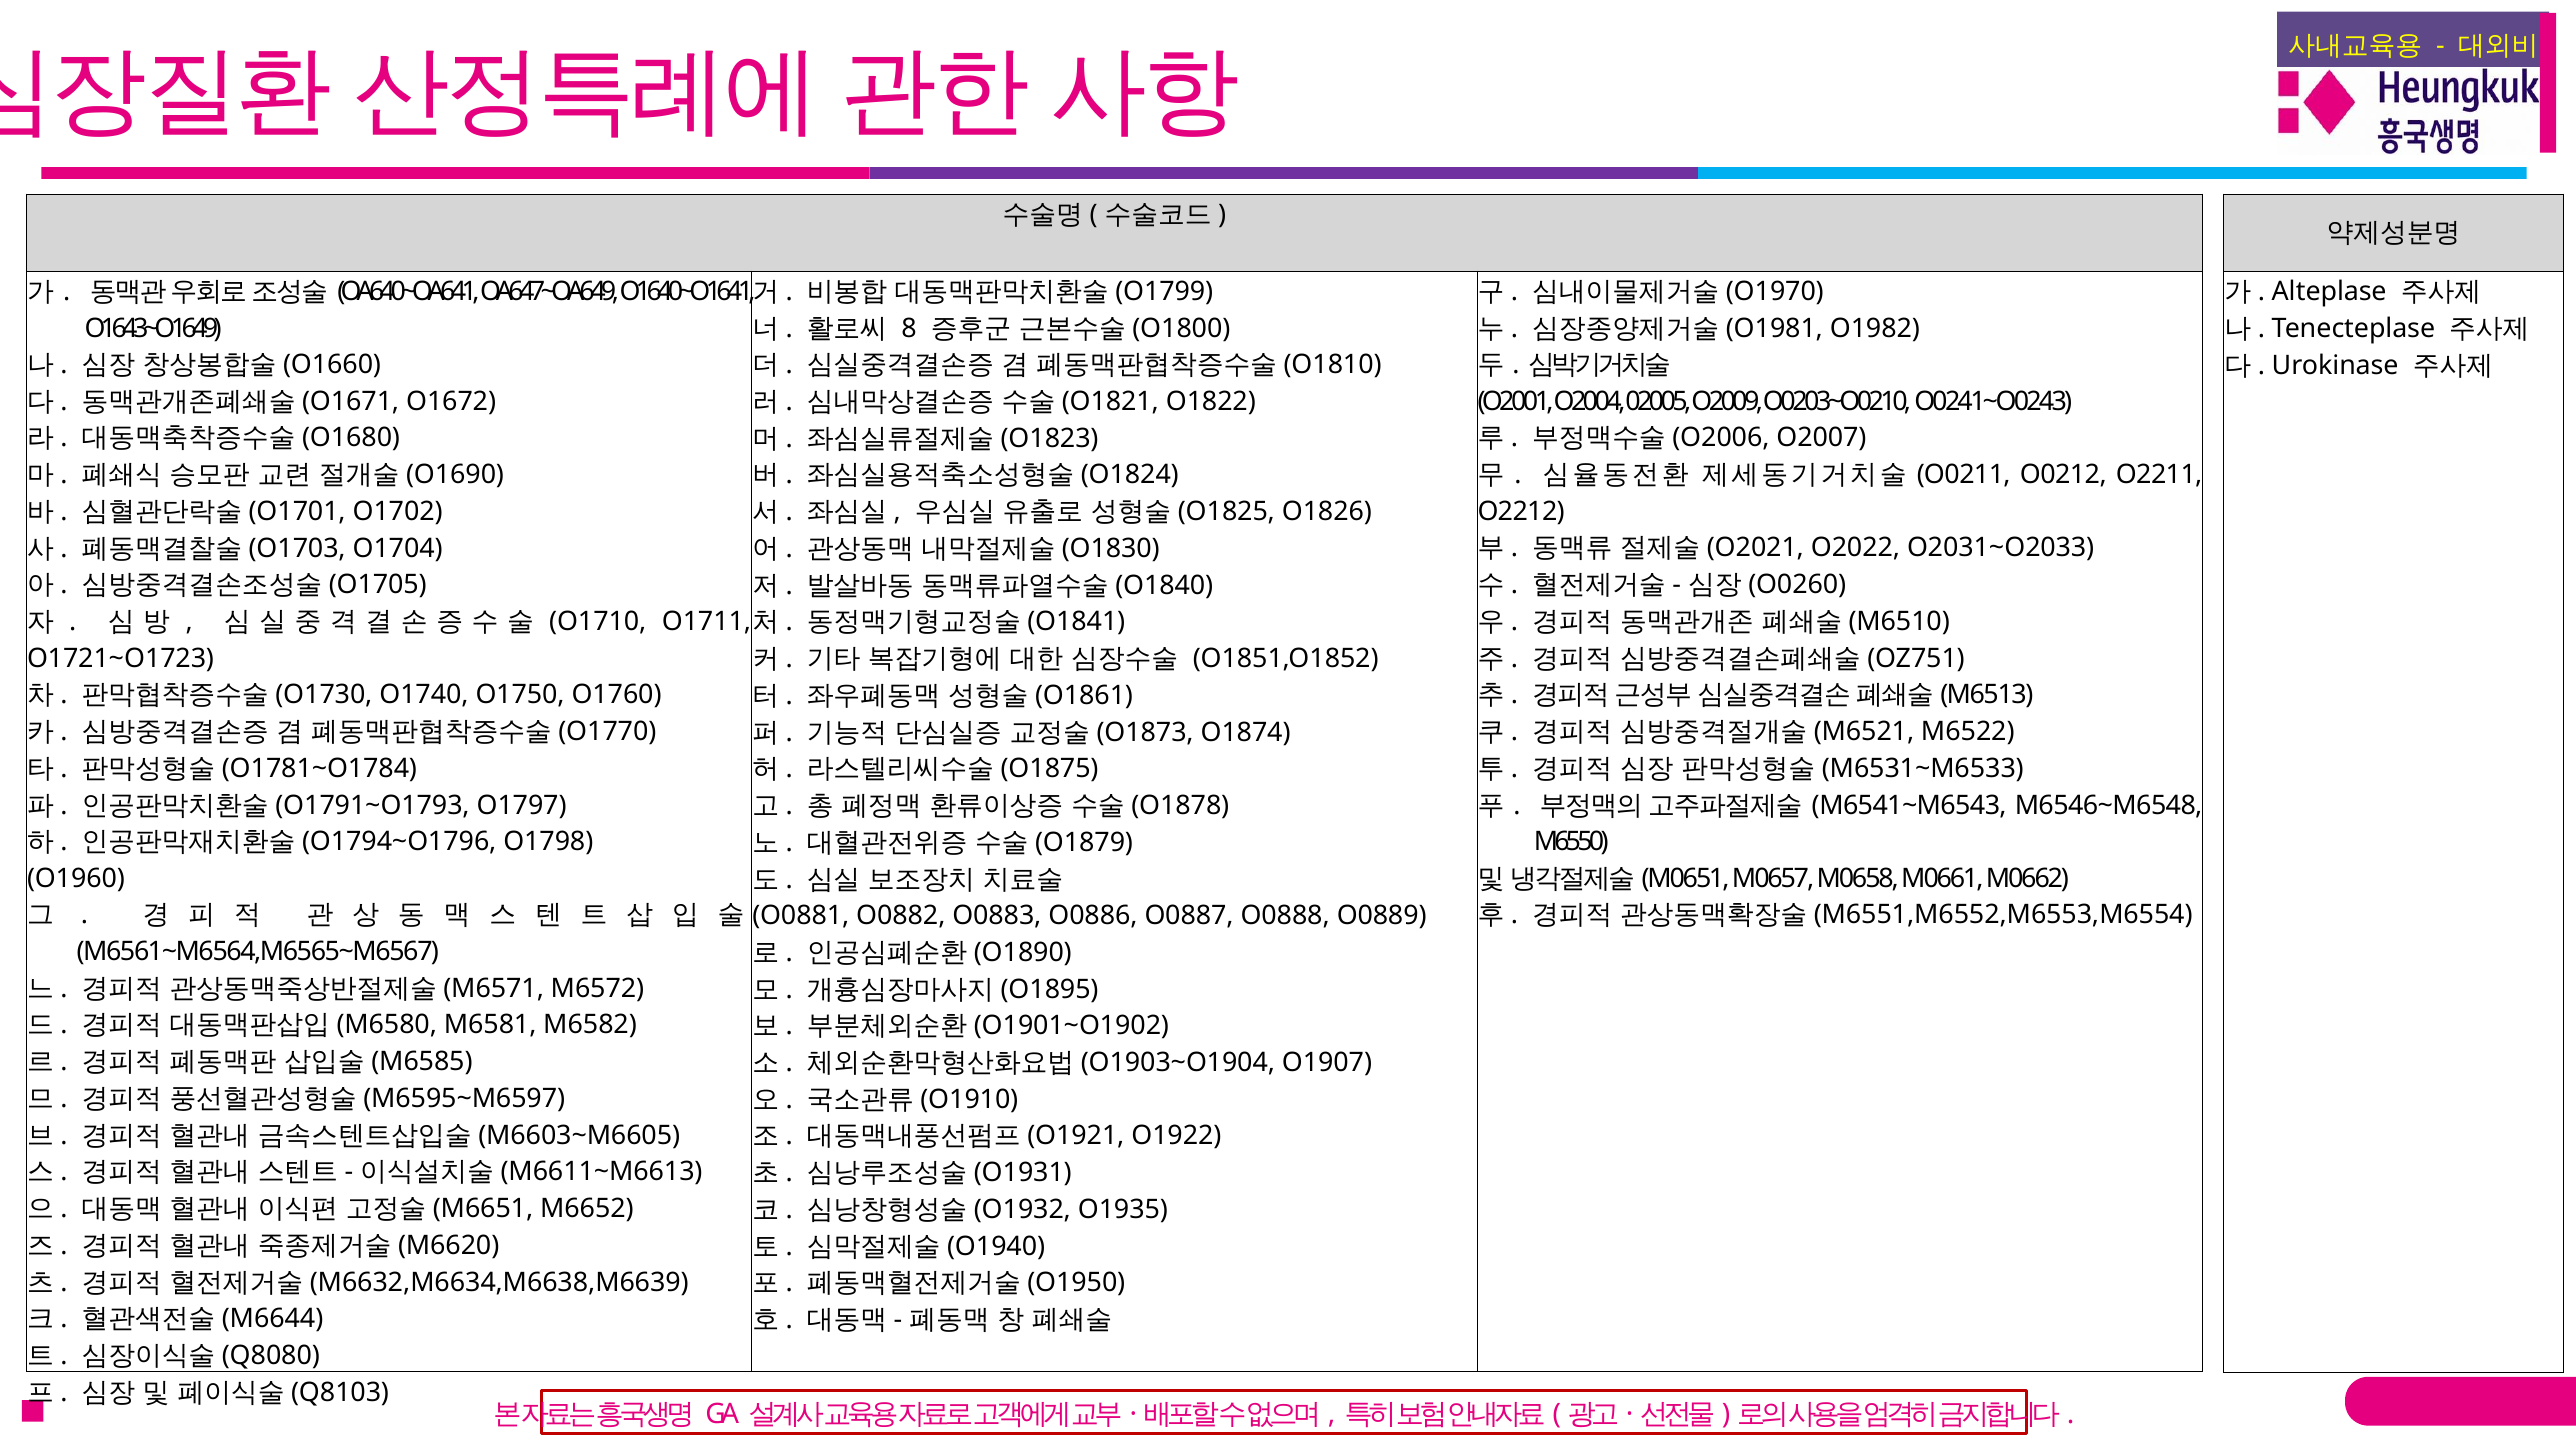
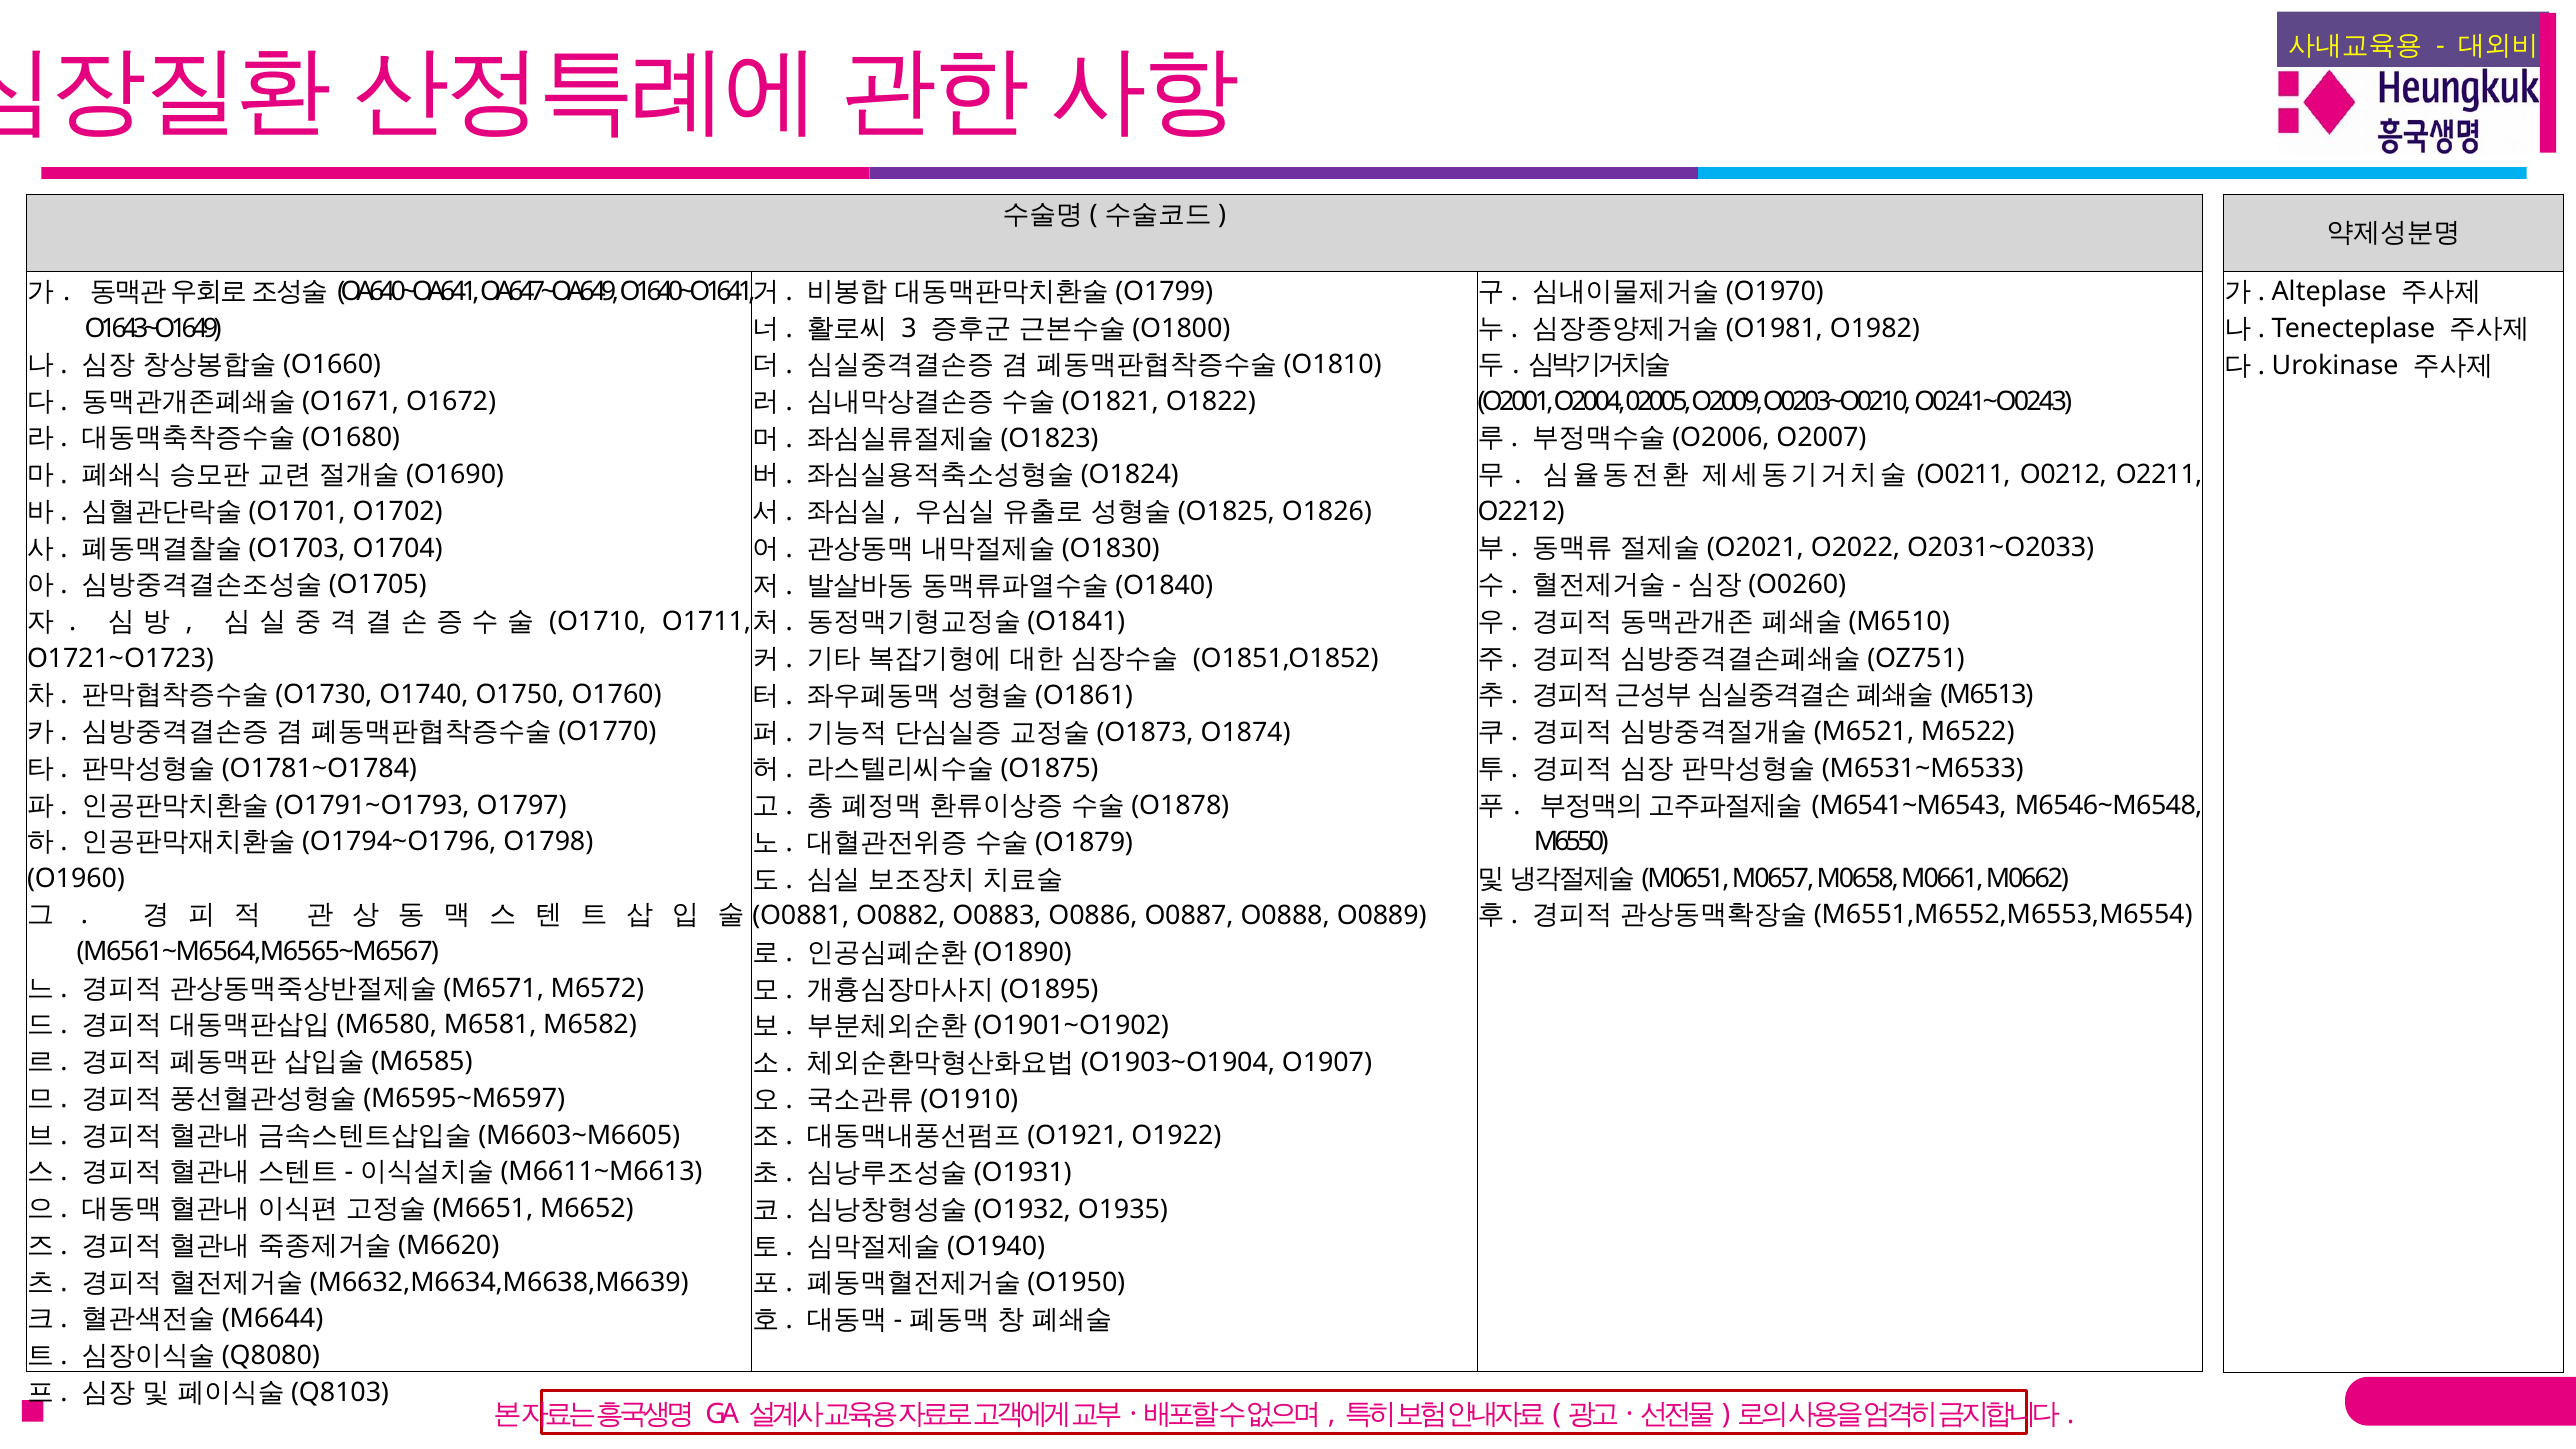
8: 8 -> 3
